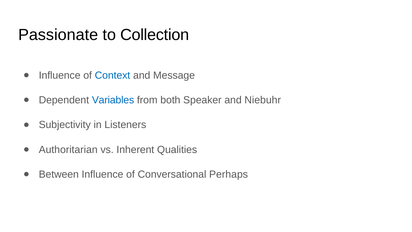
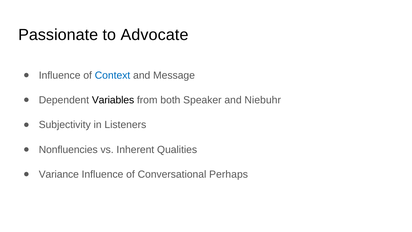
Collection: Collection -> Advocate
Variables colour: blue -> black
Authoritarian: Authoritarian -> Nonfluencies
Between: Between -> Variance
